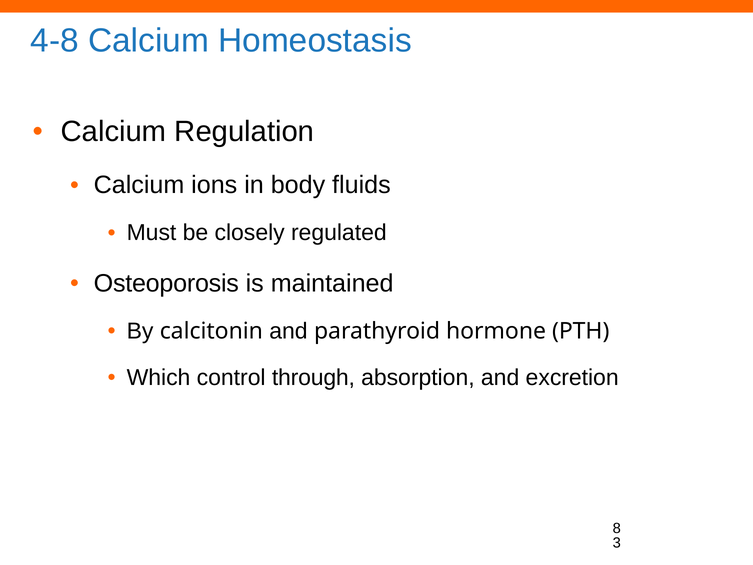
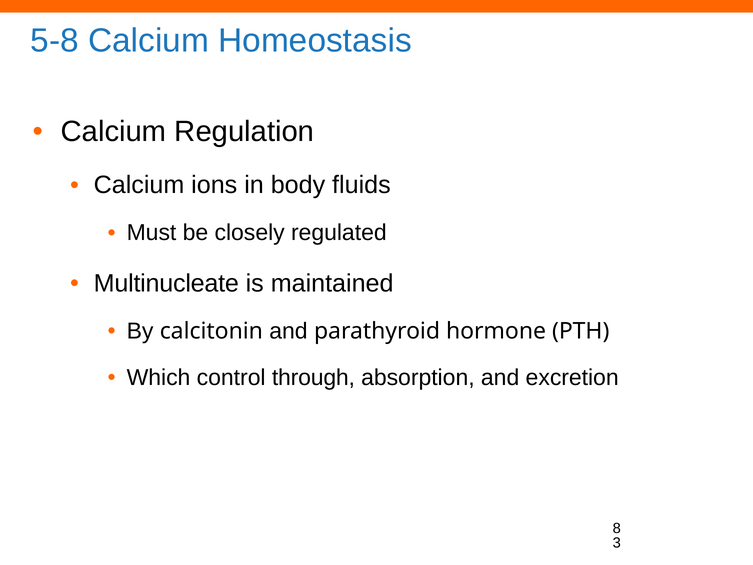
4-8: 4-8 -> 5-8
Osteoporosis: Osteoporosis -> Multinucleate
